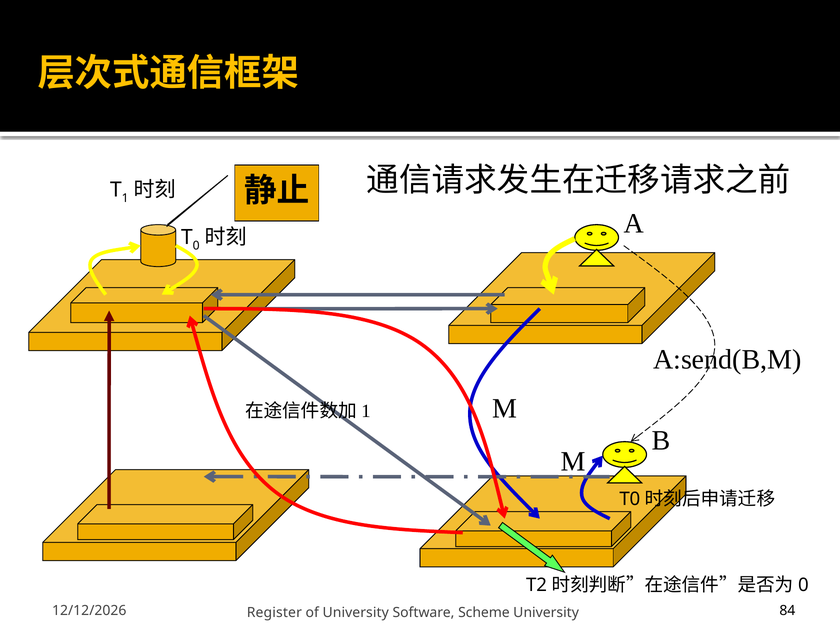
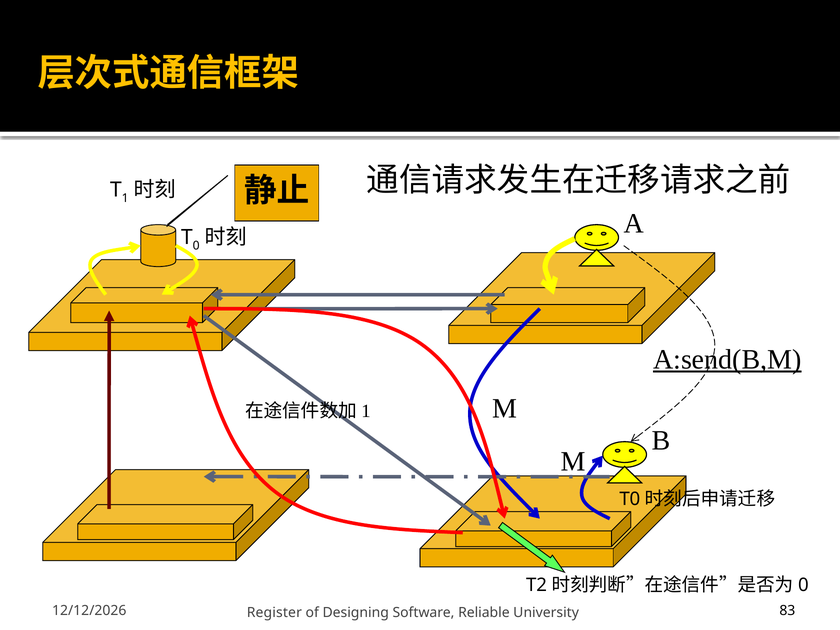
A:send(B,M underline: none -> present
of University: University -> Designing
Scheme: Scheme -> Reliable
84: 84 -> 83
